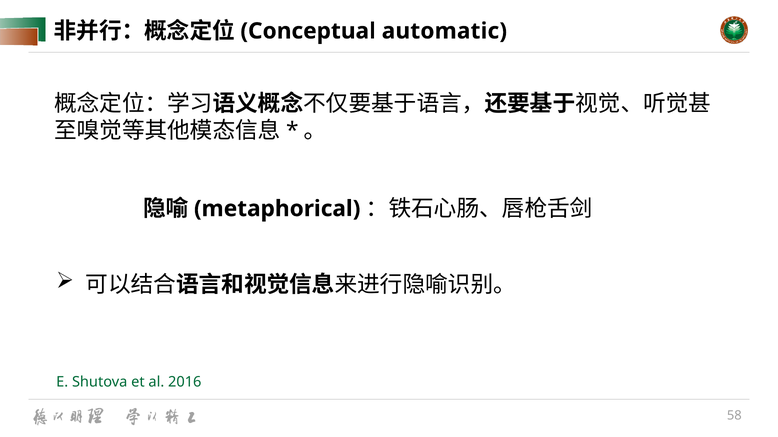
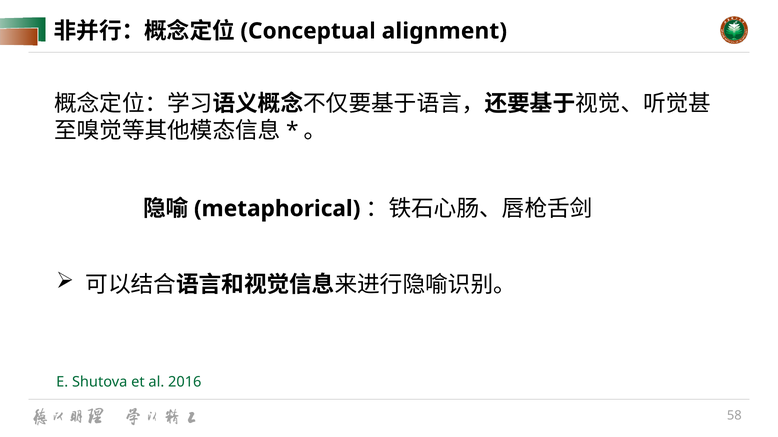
automatic: automatic -> alignment
